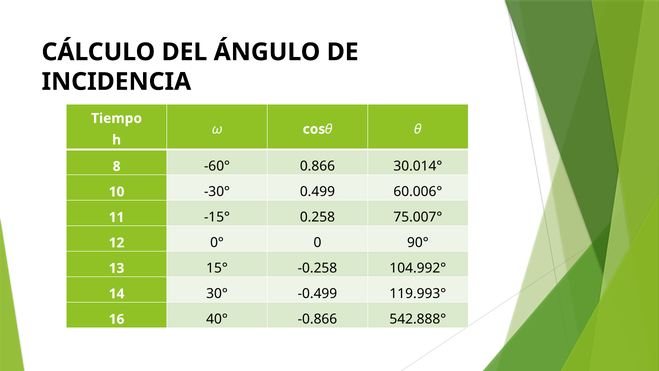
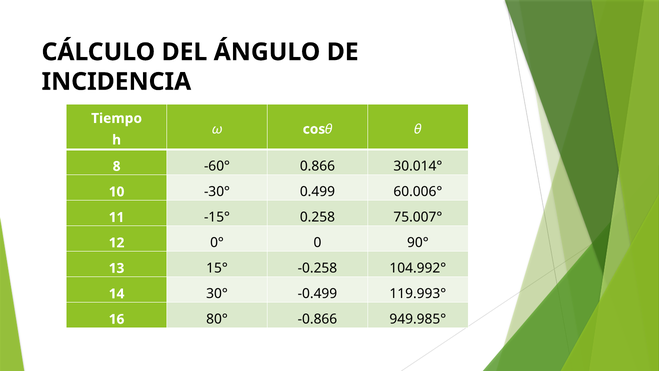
40°: 40° -> 80°
542.888°: 542.888° -> 949.985°
